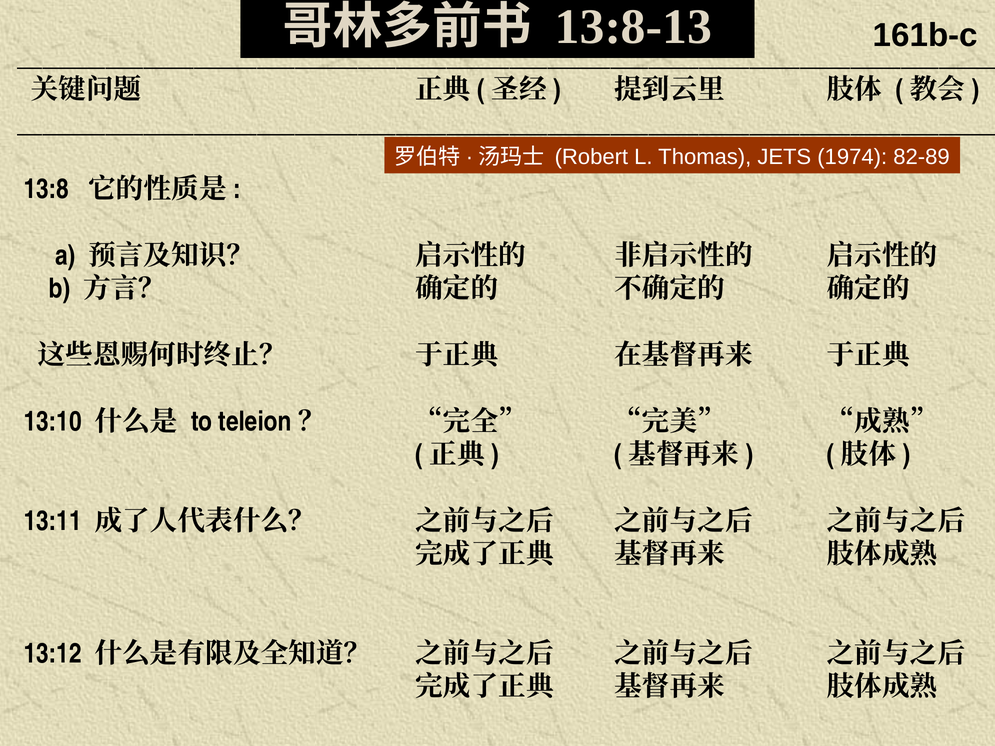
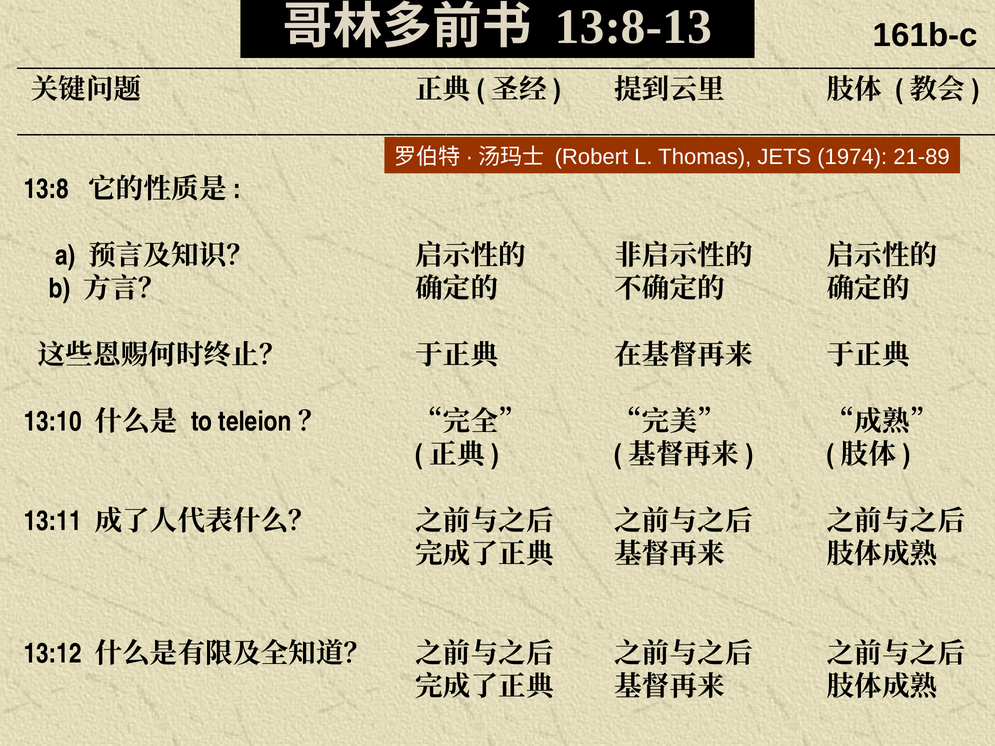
82-89: 82-89 -> 21-89
